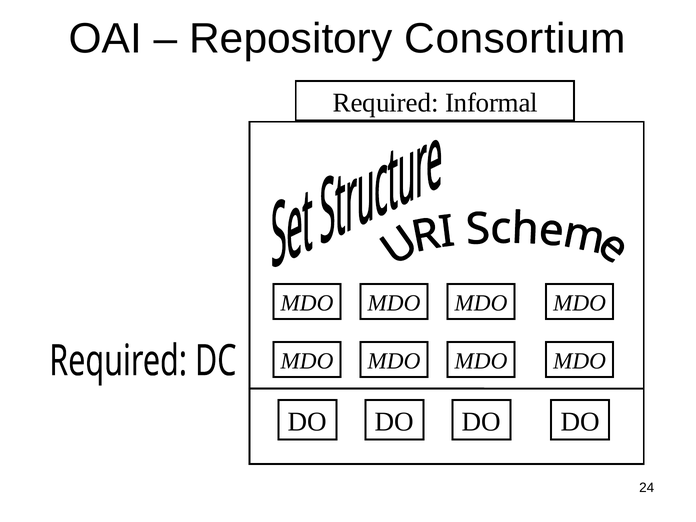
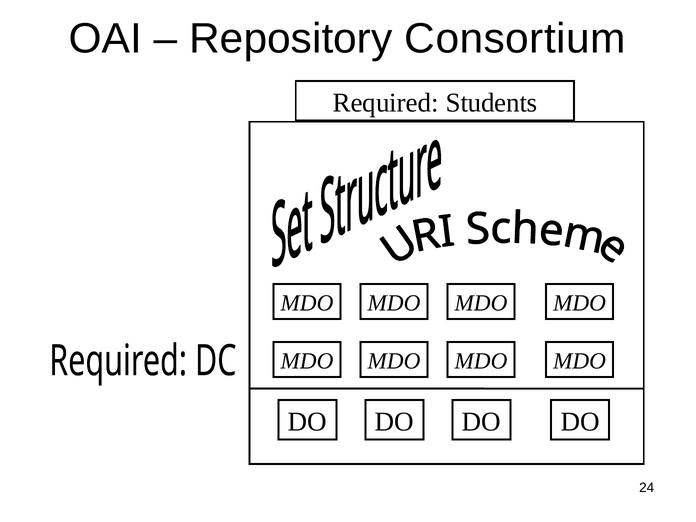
Informal: Informal -> Students
